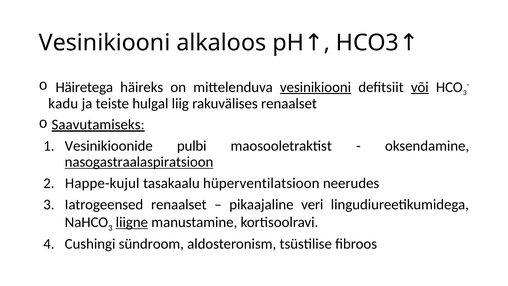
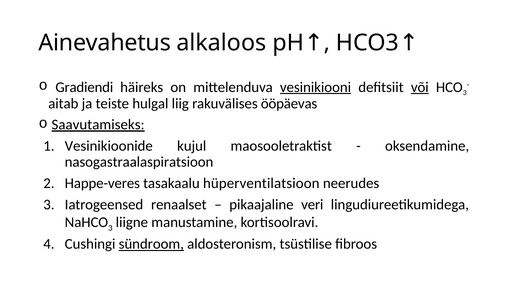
Vesinikiooni at (105, 43): Vesinikiooni -> Ainevahetus
Häiretega: Häiretega -> Gradiendi
kadu: kadu -> aitab
rakuvälises renaalset: renaalset -> ööpäevas
pulbi: pulbi -> kujul
nasogastraalaspiratsioon underline: present -> none
Happe-kujul: Happe-kujul -> Happe-veres
liigne underline: present -> none
sündroom underline: none -> present
